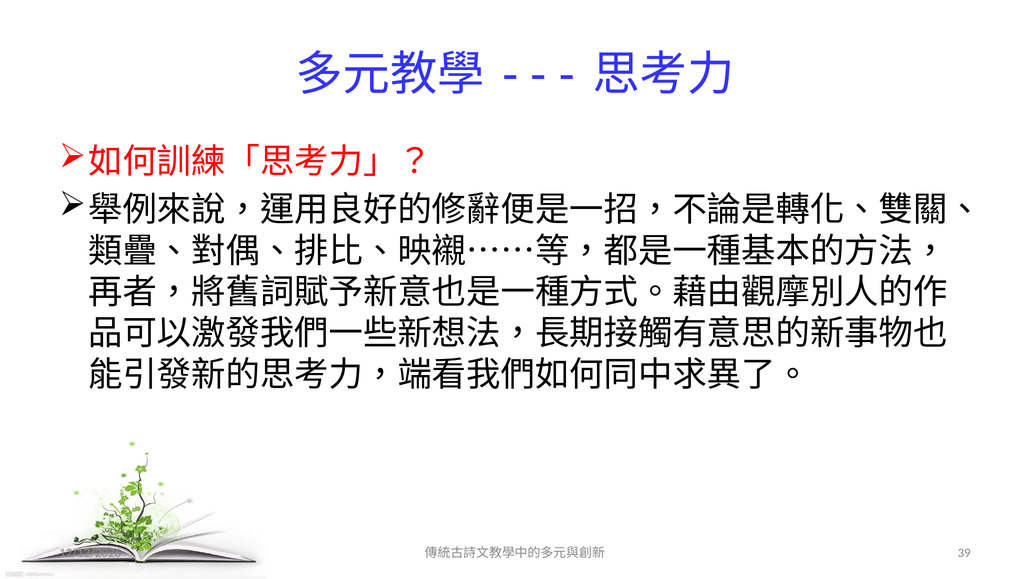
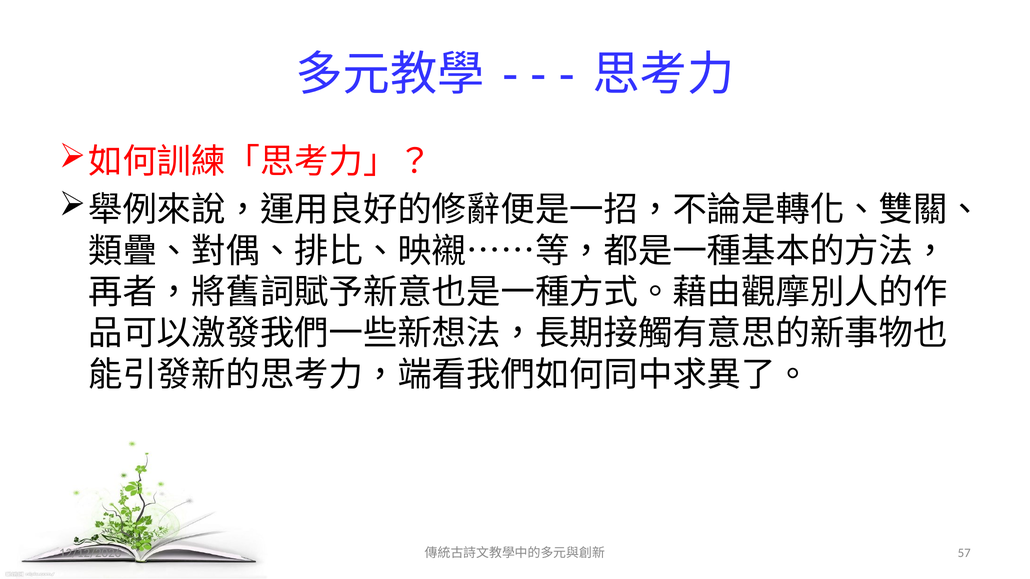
39: 39 -> 57
